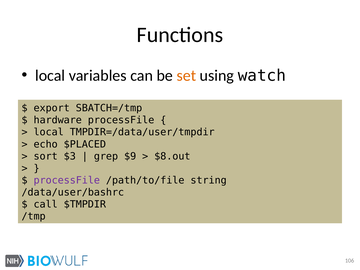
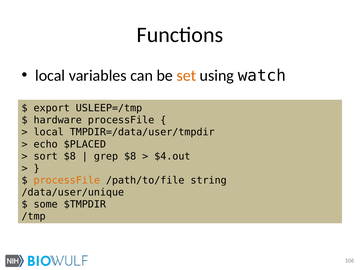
SBATCH=/tmp: SBATCH=/tmp -> USLEEP=/tmp
sort $3: $3 -> $8
grep $9: $9 -> $8
$8.out: $8.out -> $4.out
processFile at (67, 180) colour: purple -> orange
/data/user/bashrc: /data/user/bashrc -> /data/user/unique
call: call -> some
